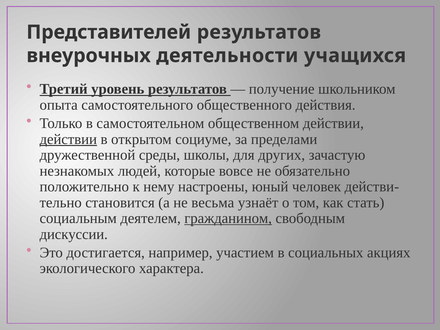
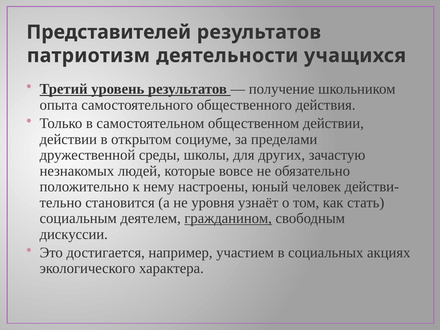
внеурочных: внеурочных -> патриотизм
действии at (68, 139) underline: present -> none
весьма: весьма -> уровня
